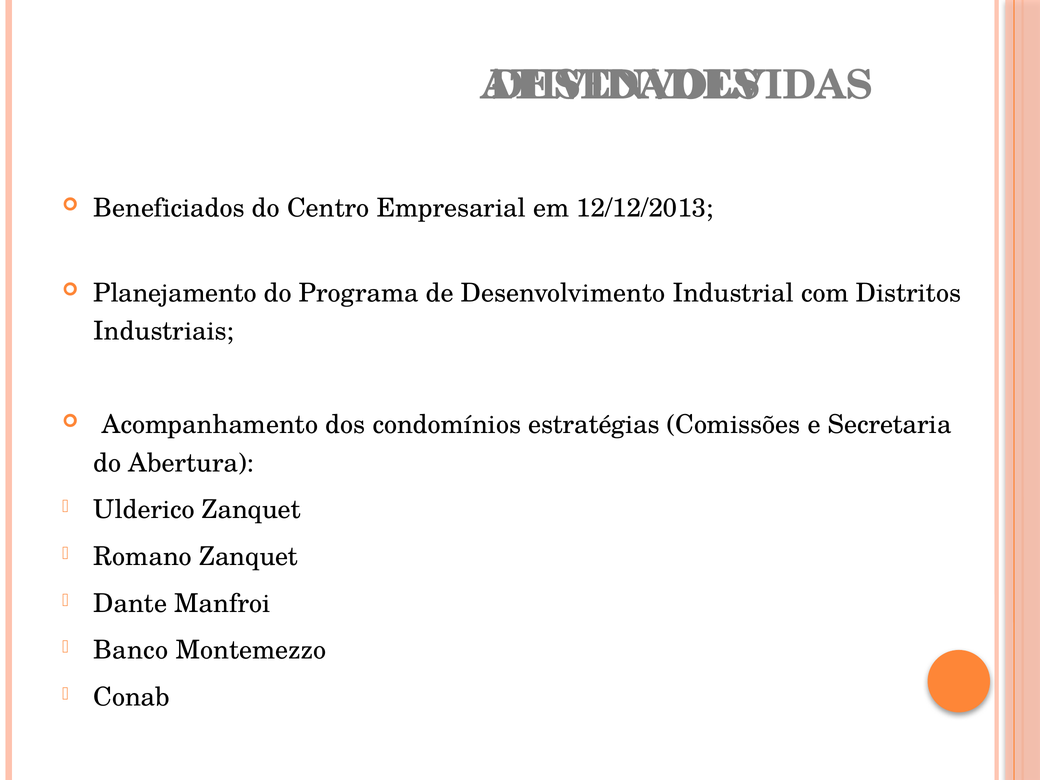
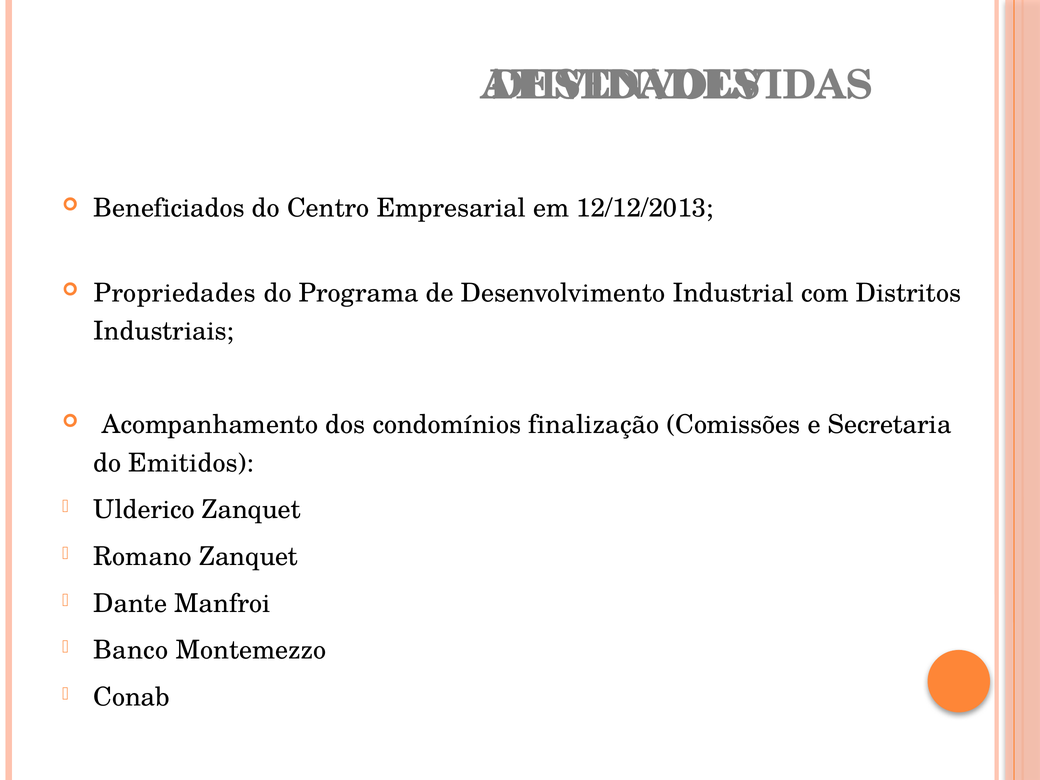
Planejamento: Planejamento -> Propriedades
estratégias: estratégias -> finalização
Abertura: Abertura -> Emitidos
